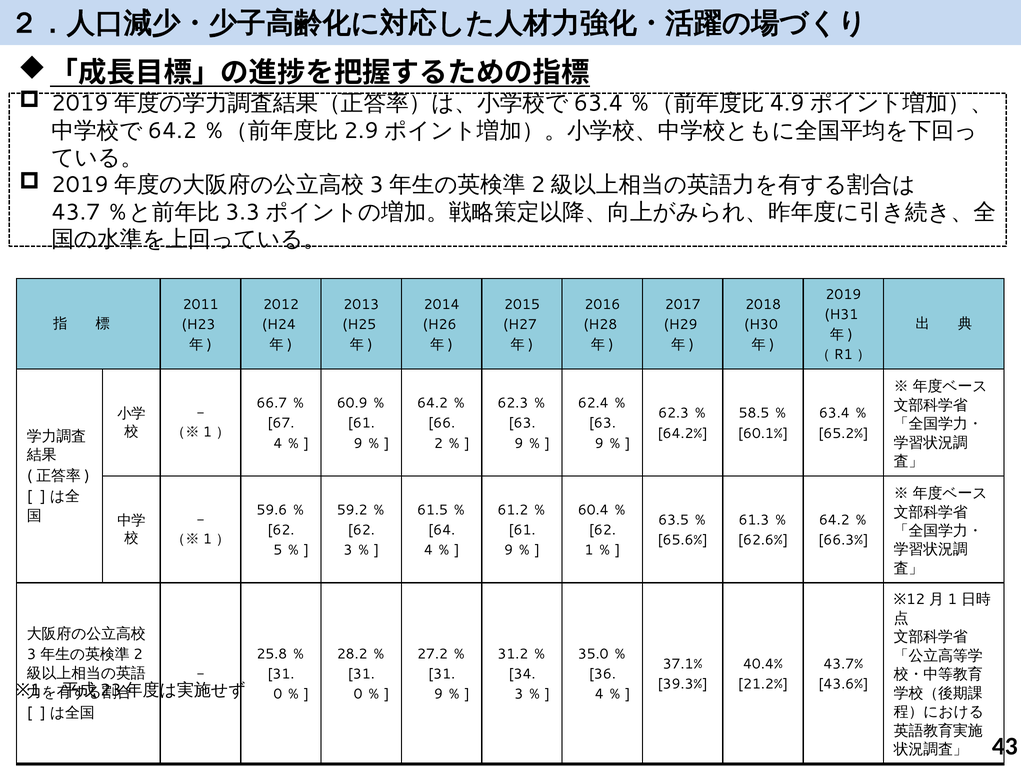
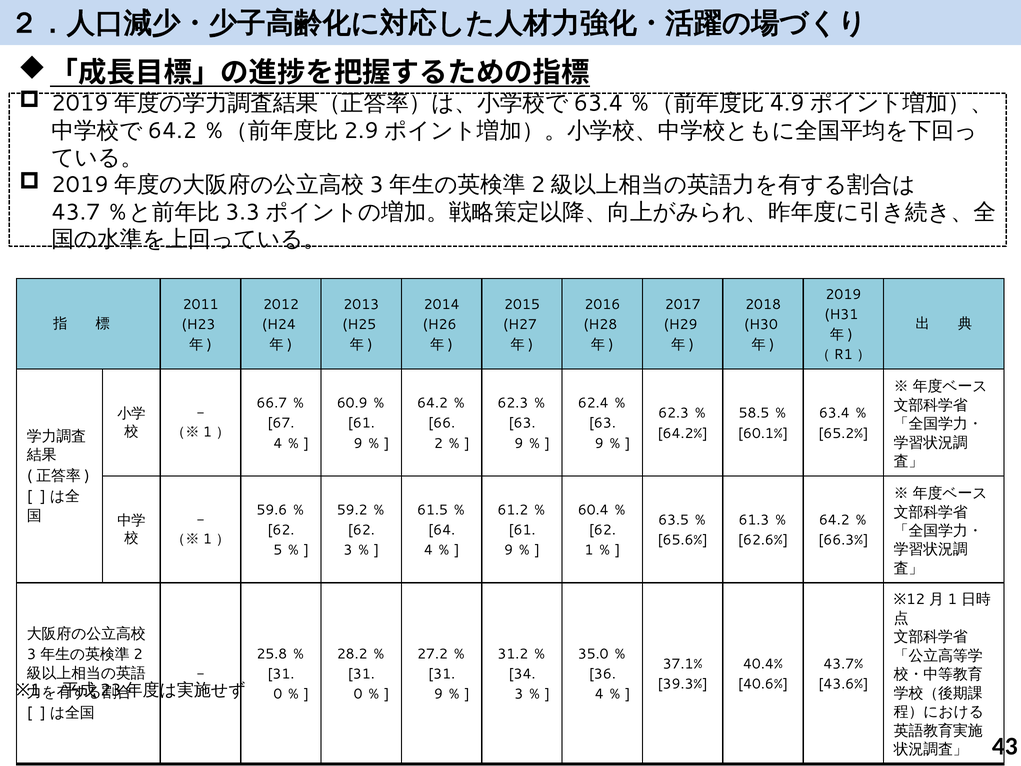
21.2%: 21.2% -> 40.6%
